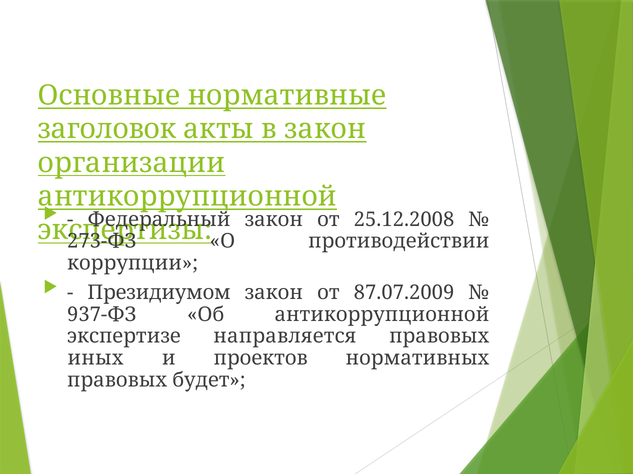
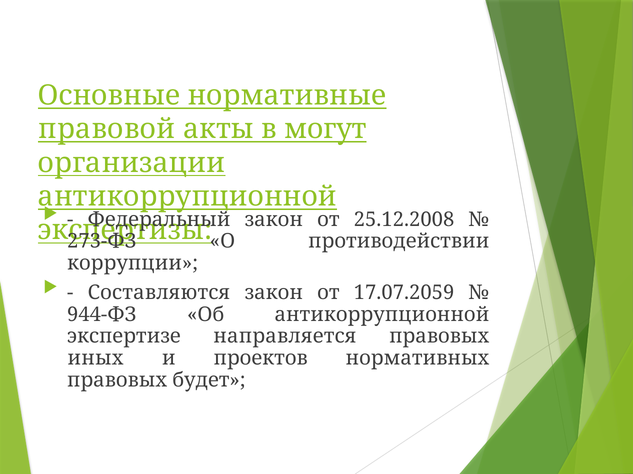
заголовок: заголовок -> правовой
в закон: закон -> могут
Президиумом: Президиумом -> Составляются
87.07.2009: 87.07.2009 -> 17.07.2059
937-ФЗ: 937-ФЗ -> 944-ФЗ
